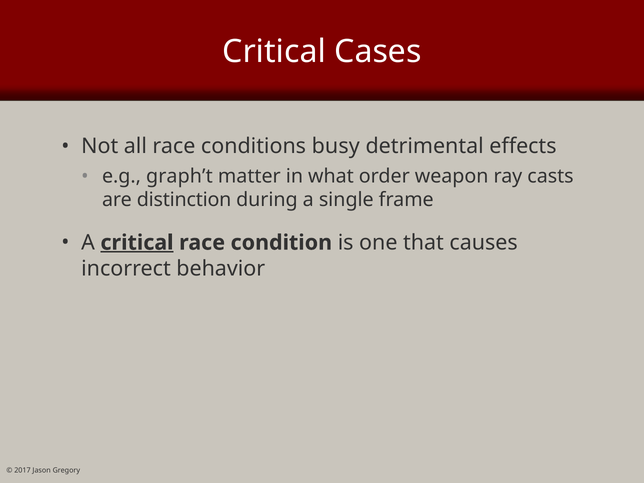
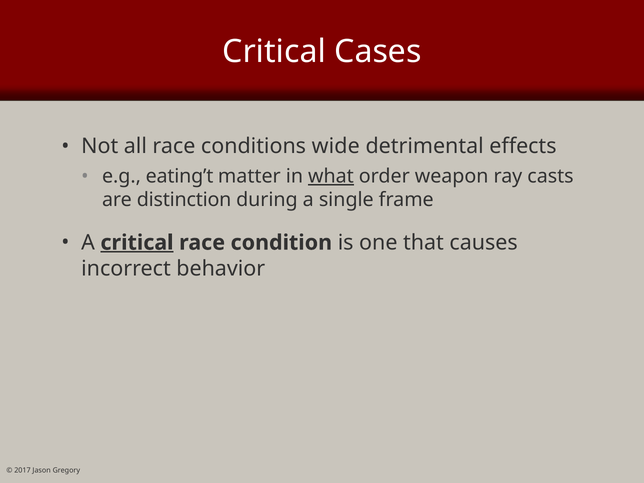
busy: busy -> wide
graph’t: graph’t -> eating’t
what underline: none -> present
